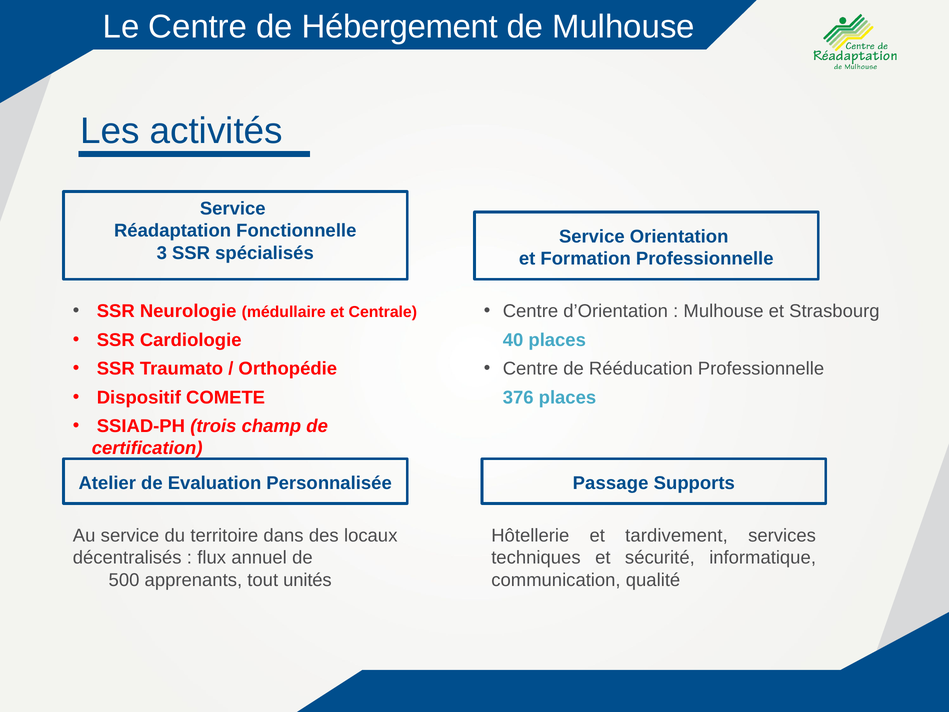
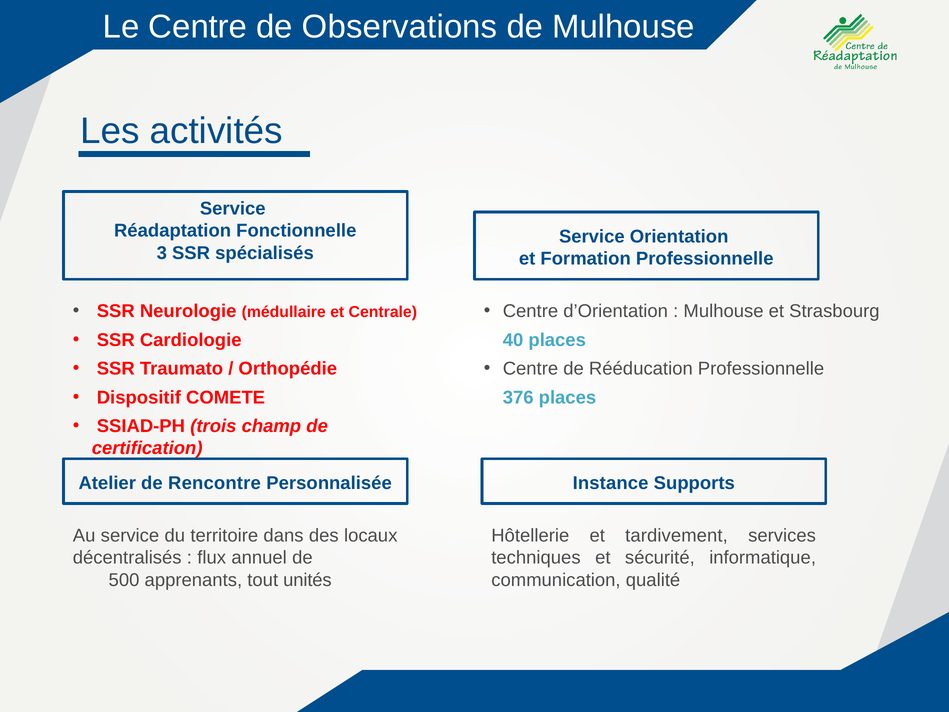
Hébergement: Hébergement -> Observations
Evaluation: Evaluation -> Rencontre
Passage: Passage -> Instance
